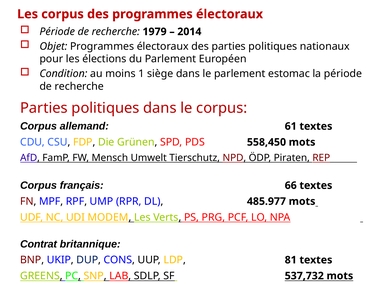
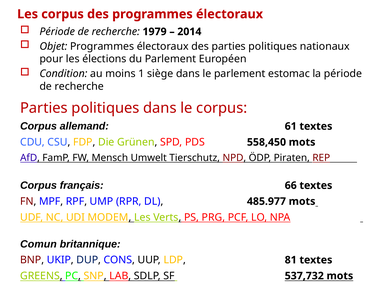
Contrat: Contrat -> Comun
